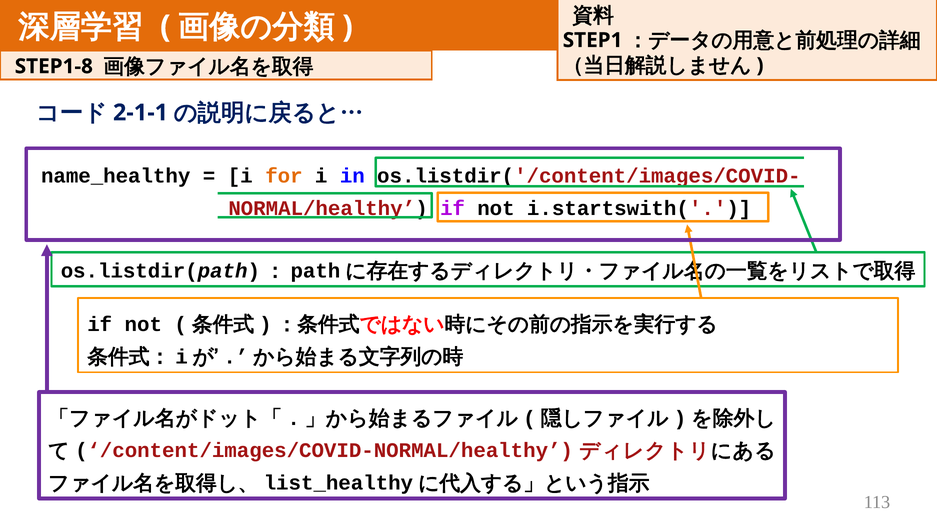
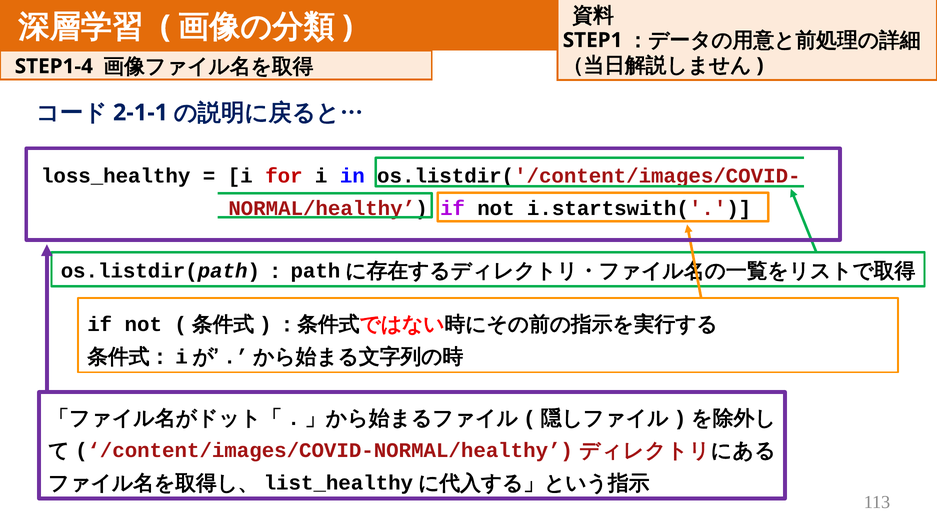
STEP1-8: STEP1-8 -> STEP1-4
name_healthy: name_healthy -> loss_healthy
for colour: orange -> red
